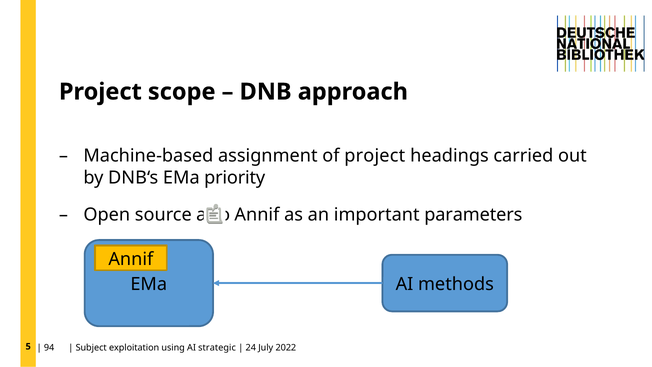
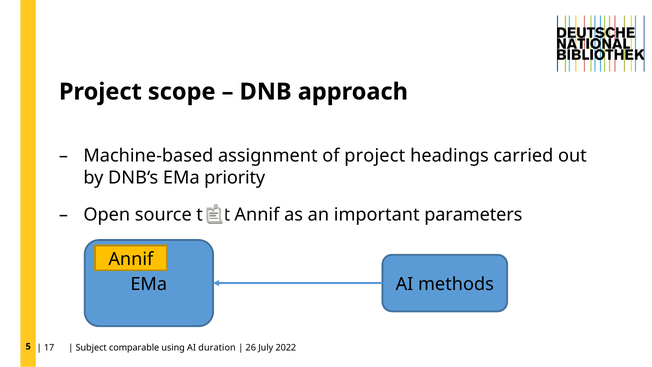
also: also -> that
94: 94 -> 17
exploitation: exploitation -> comparable
strategic: strategic -> duration
24: 24 -> 26
